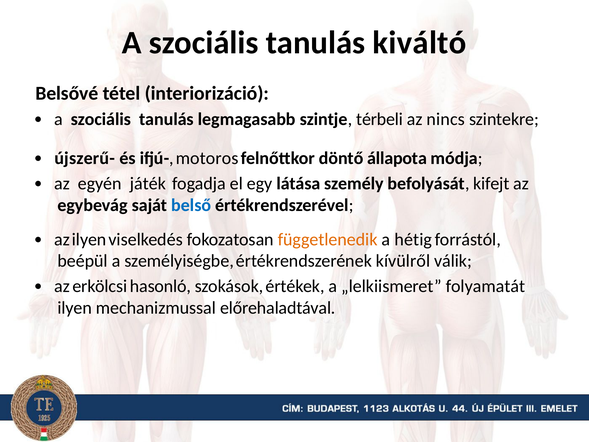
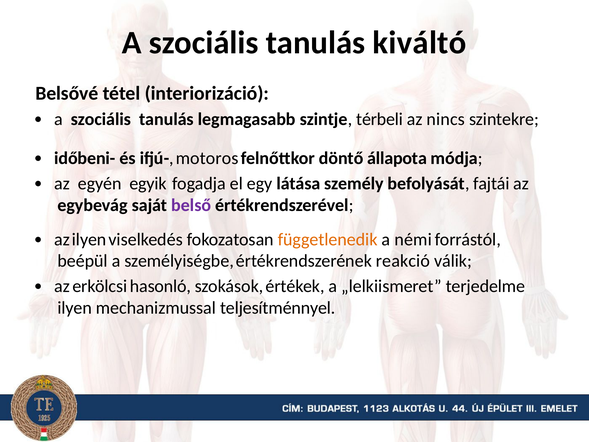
újszerű-: újszerű- -> időbeni-
játék: játék -> egyik
kifejt: kifejt -> fajtái
belső colour: blue -> purple
hétig: hétig -> némi
kívülről: kívülről -> reakció
folyamatát: folyamatát -> terjedelme
előrehaladtával: előrehaladtával -> teljesítménnyel
